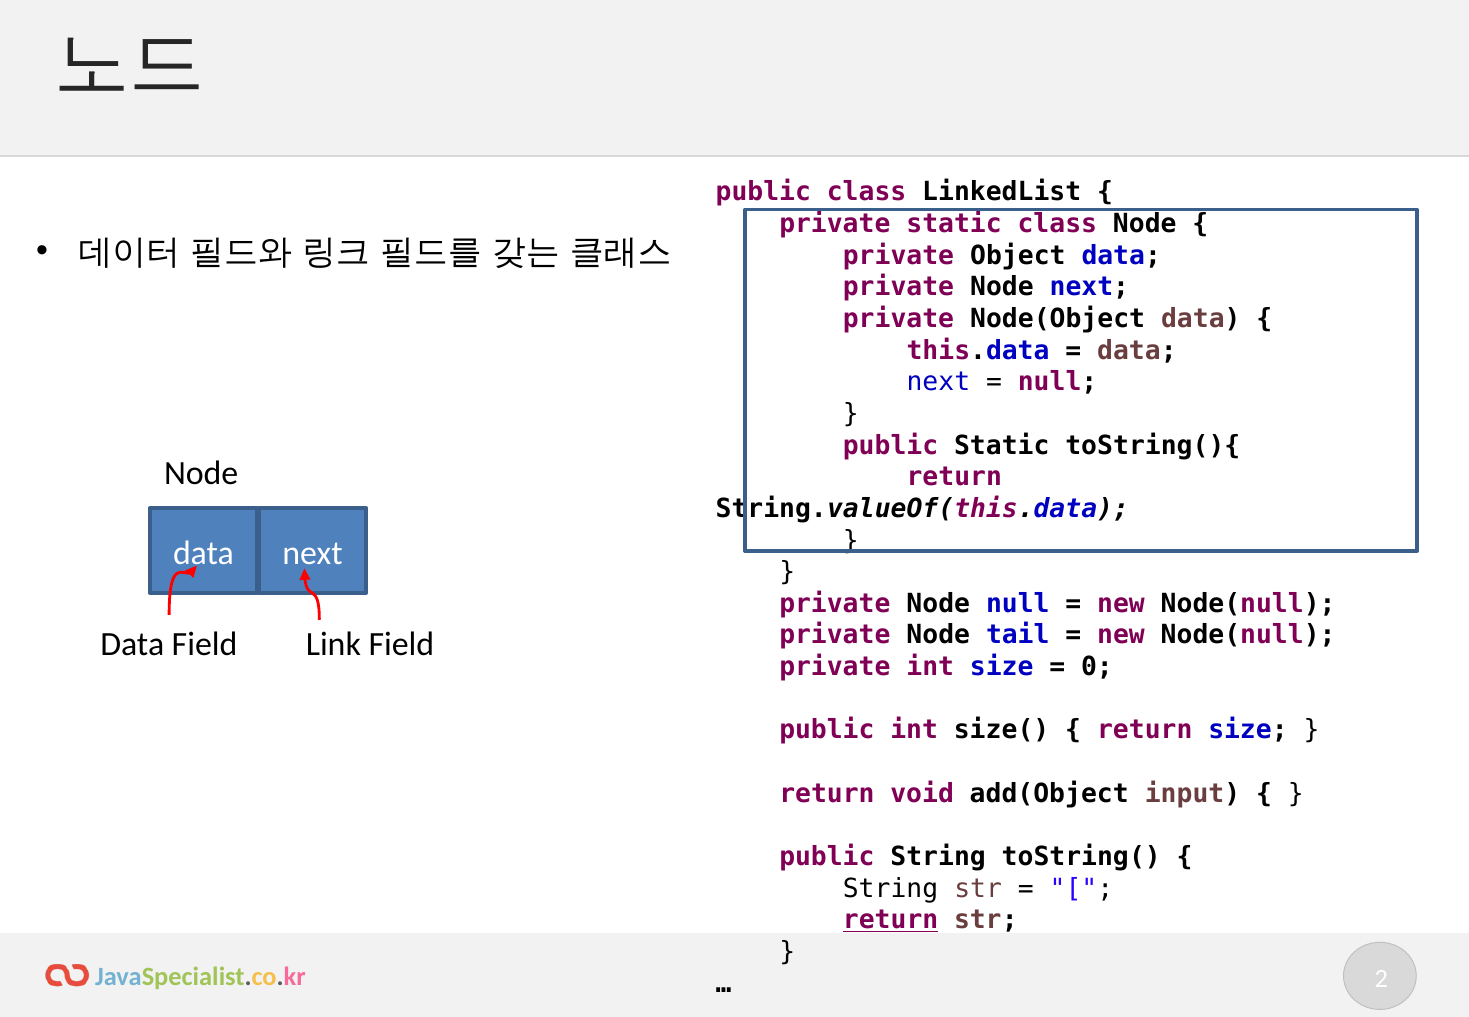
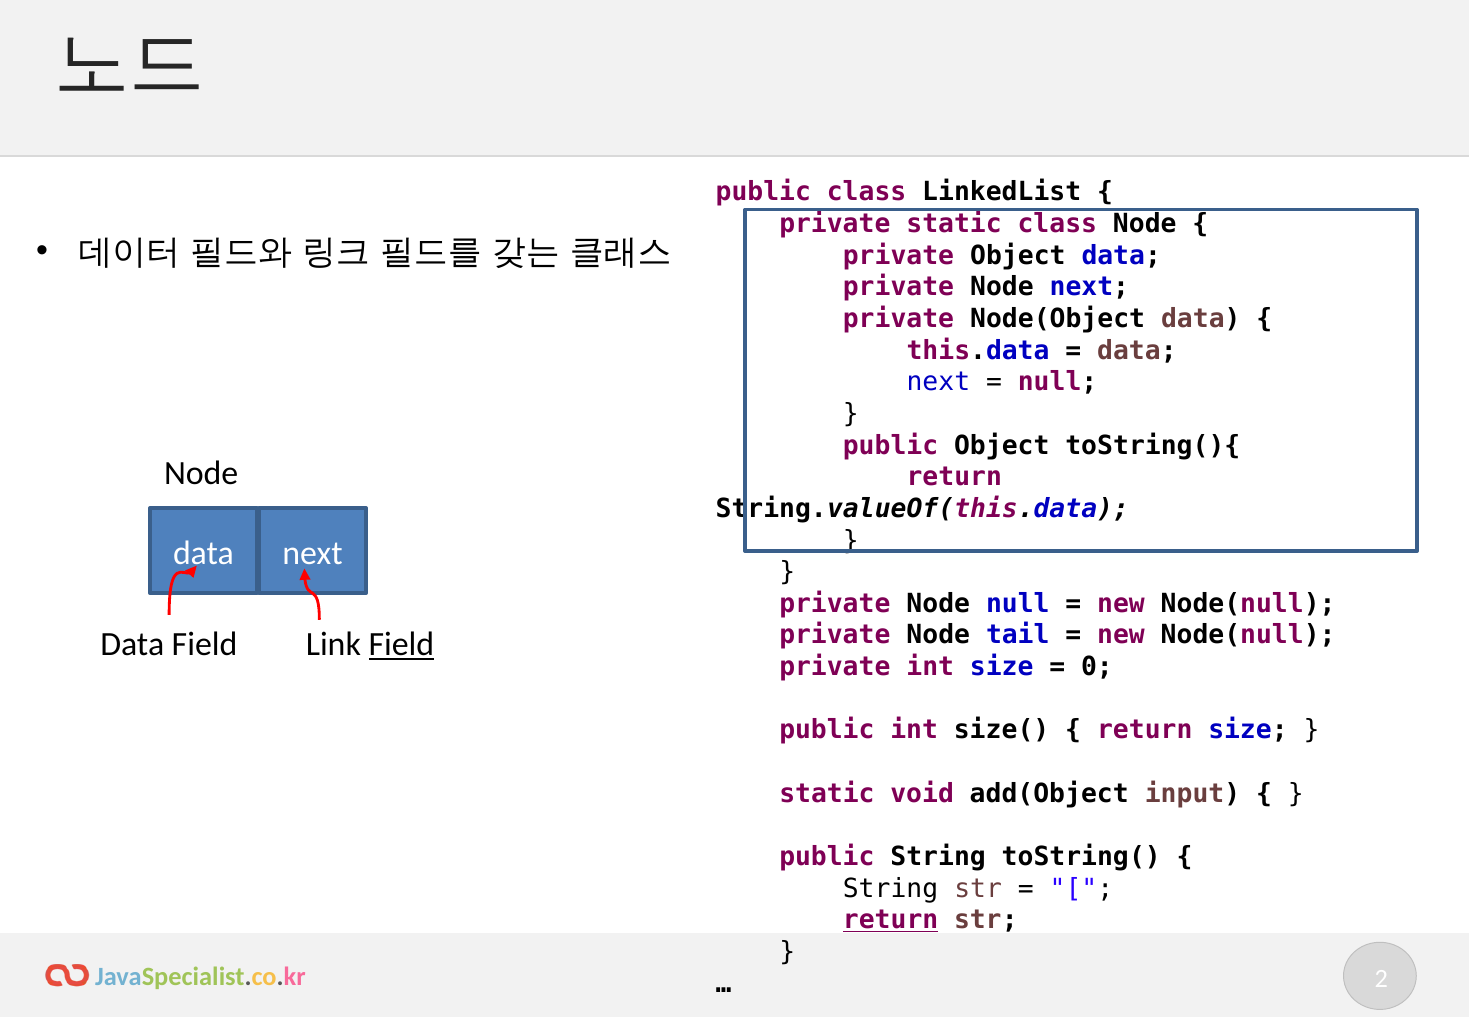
public Static: Static -> Object
Field at (401, 644) underline: none -> present
return at (827, 794): return -> static
